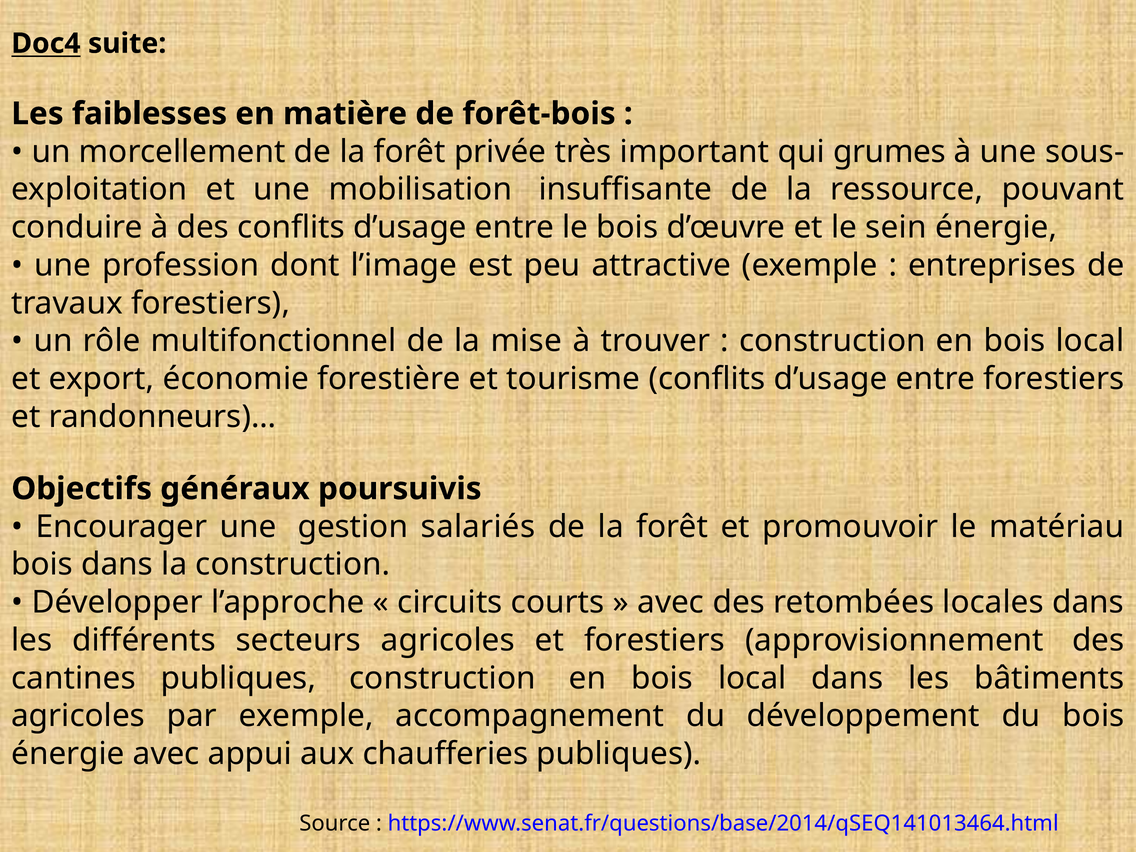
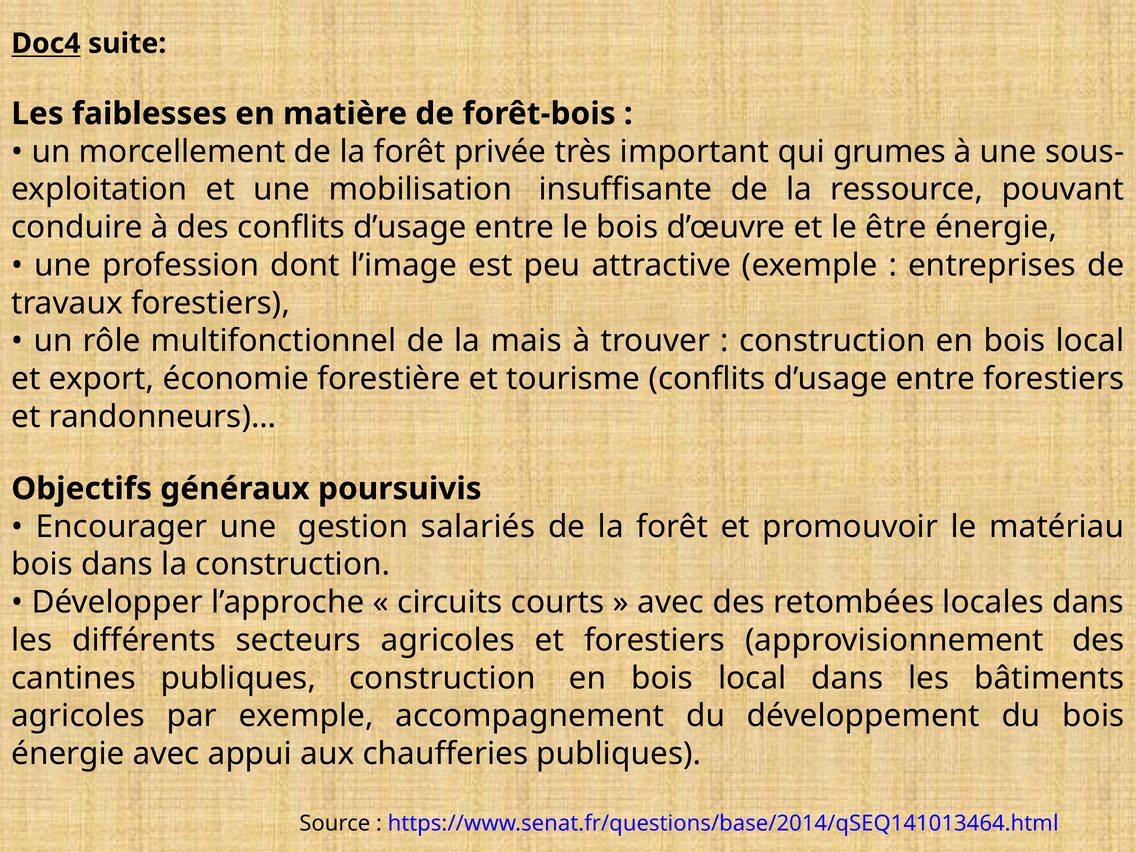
sein: sein -> être
mise: mise -> mais
